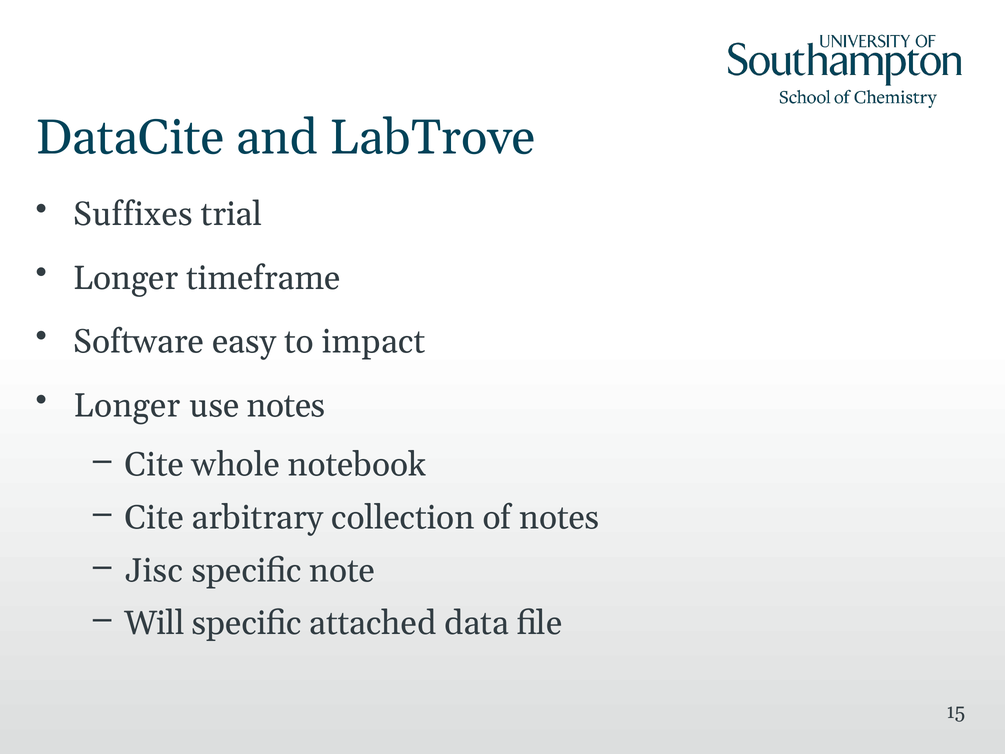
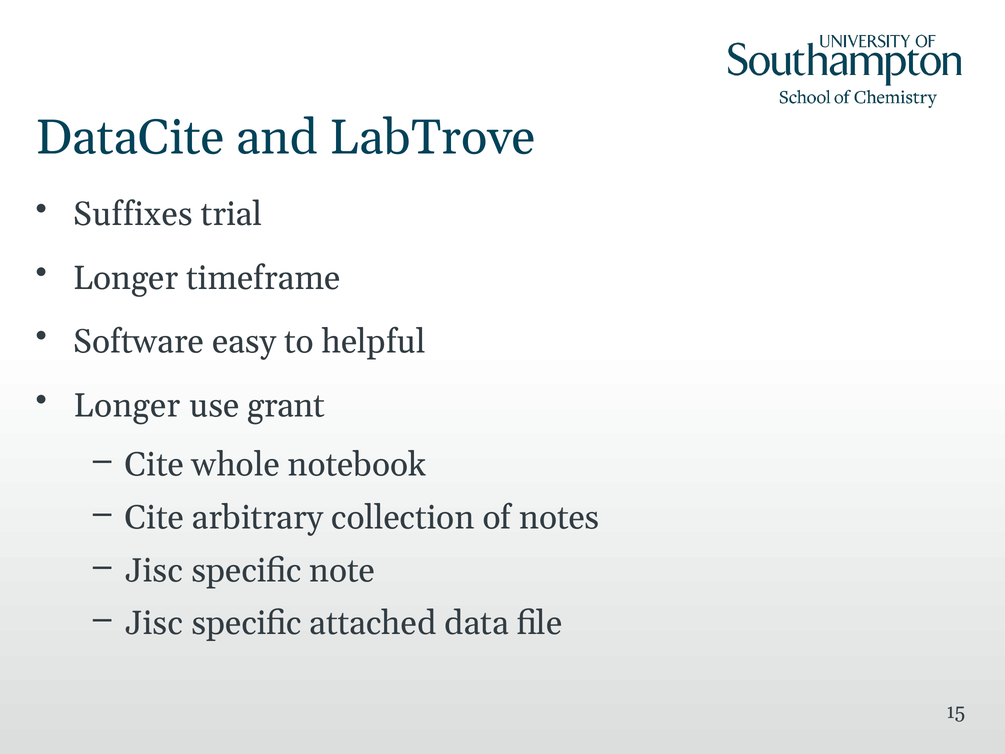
impact: impact -> helpful
use notes: notes -> grant
Will at (154, 623): Will -> Jisc
